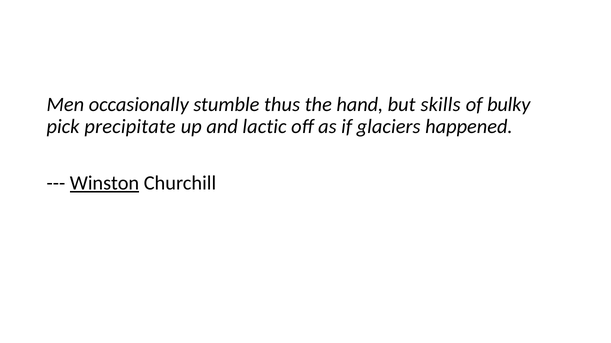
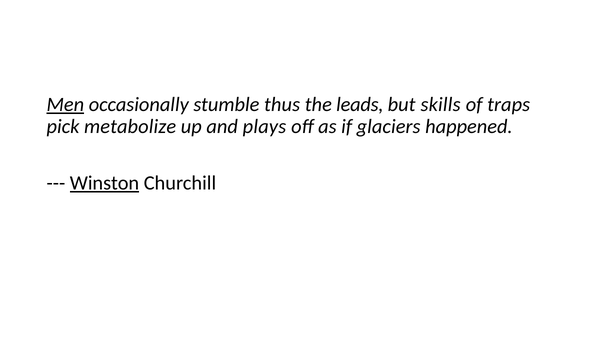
Men underline: none -> present
hand: hand -> leads
bulky: bulky -> traps
precipitate: precipitate -> metabolize
lactic: lactic -> plays
